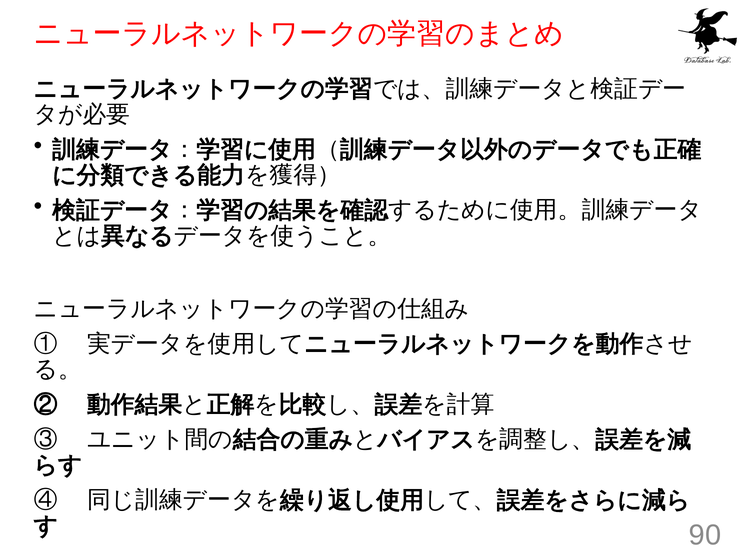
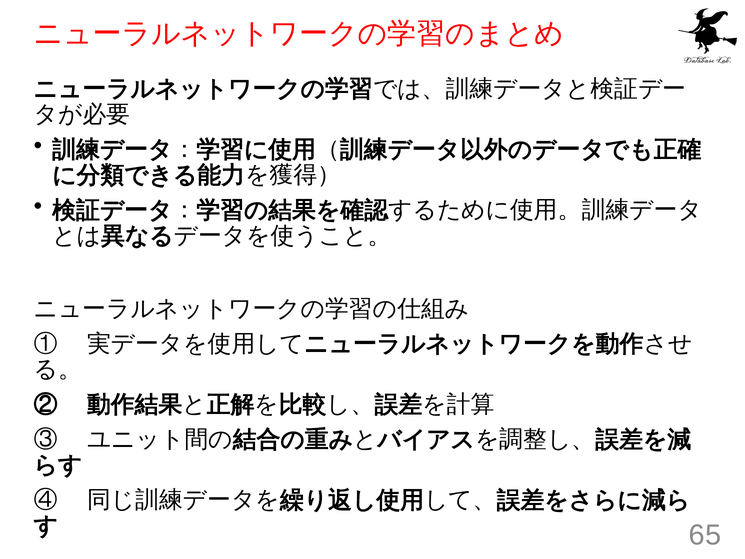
90: 90 -> 65
